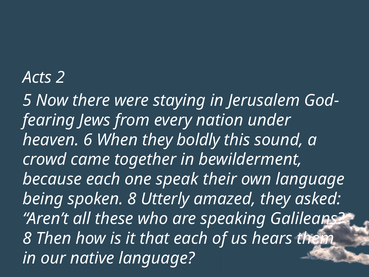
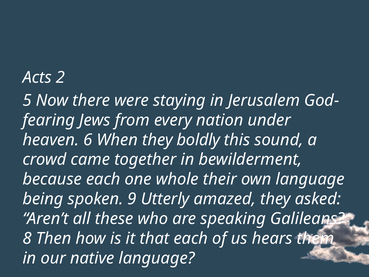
speak: speak -> whole
spoken 8: 8 -> 9
